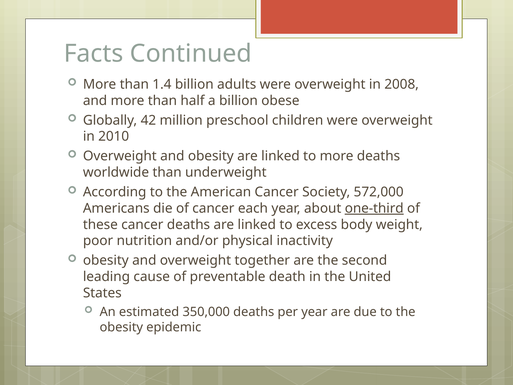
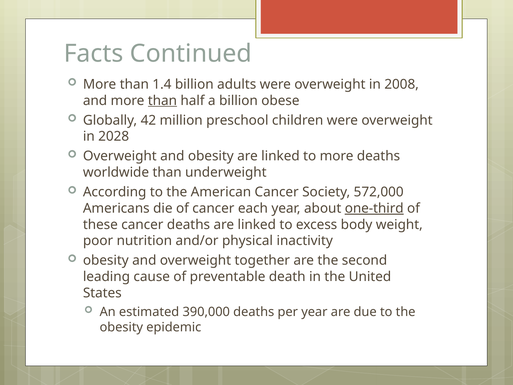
than at (162, 101) underline: none -> present
2010: 2010 -> 2028
350,000: 350,000 -> 390,000
